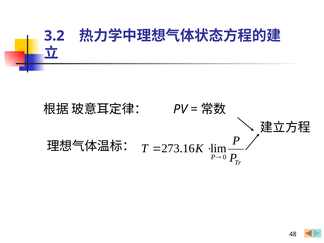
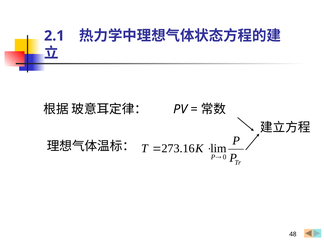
3.2: 3.2 -> 2.1
